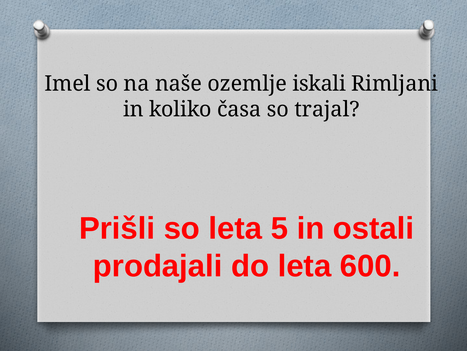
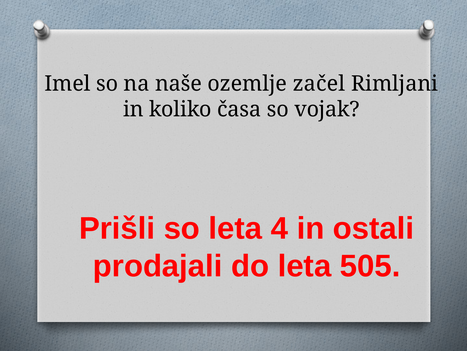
iskali: iskali -> začel
trajal: trajal -> vojak
5: 5 -> 4
600: 600 -> 505
